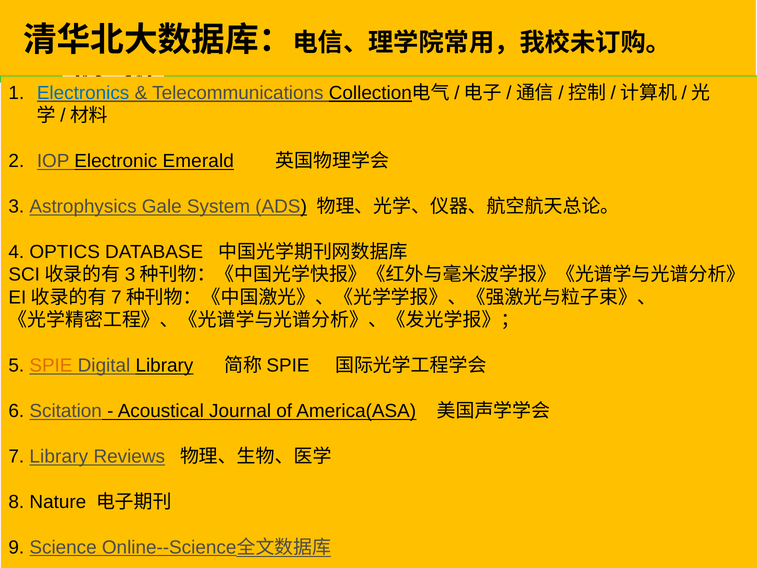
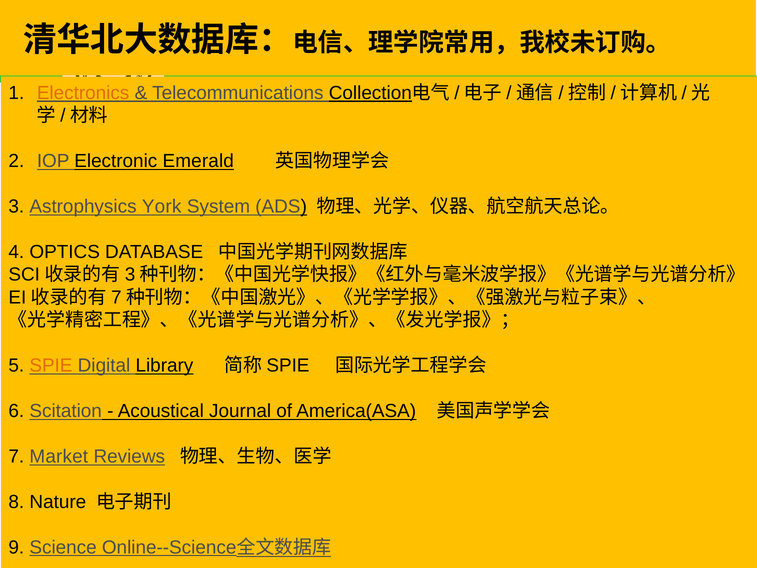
Electronics colour: blue -> orange
Gale: Gale -> York
7 Library: Library -> Market
